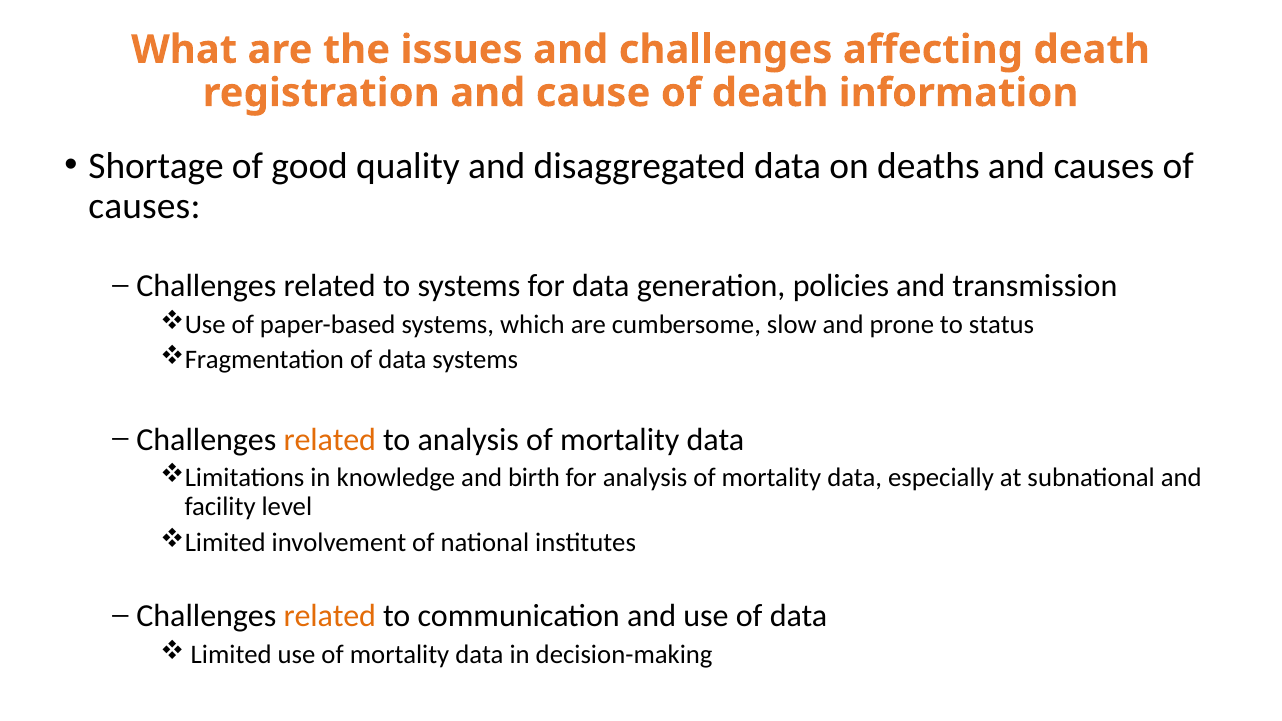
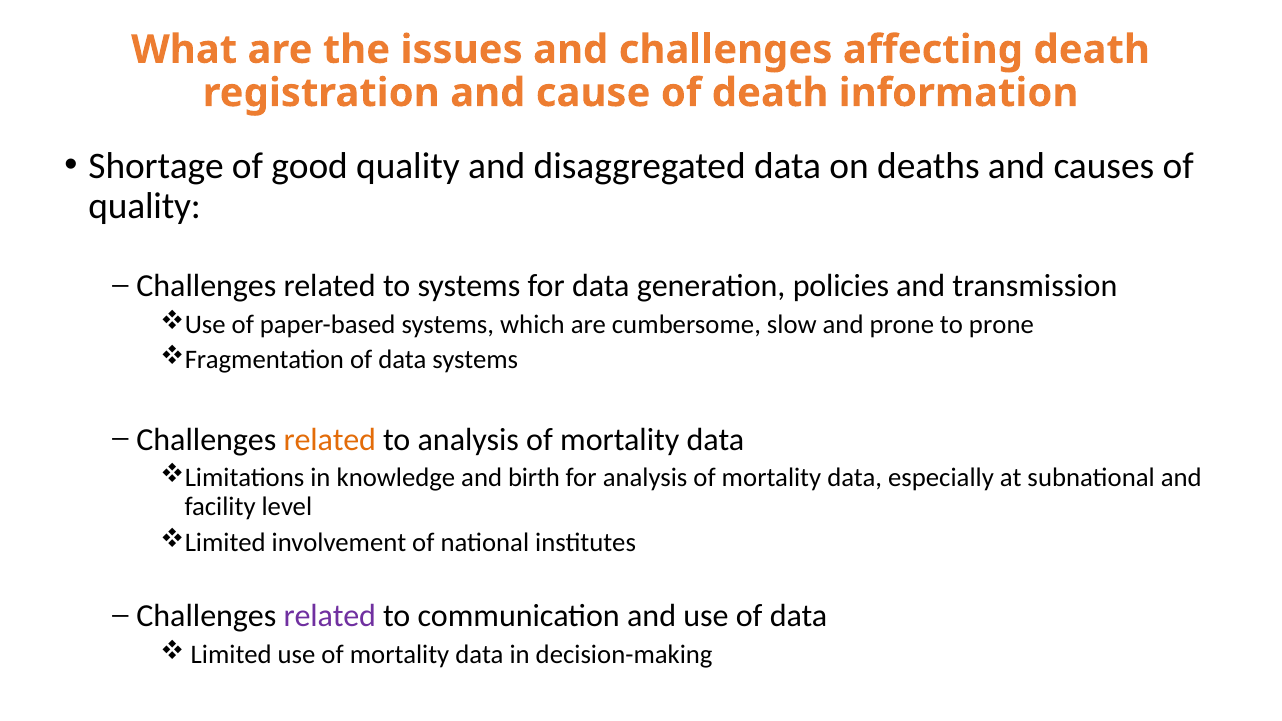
causes at (144, 206): causes -> quality
to status: status -> prone
related at (330, 616) colour: orange -> purple
